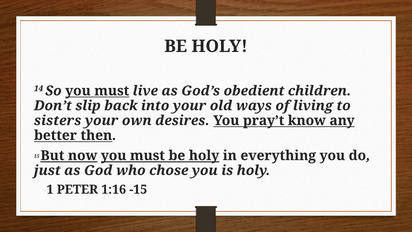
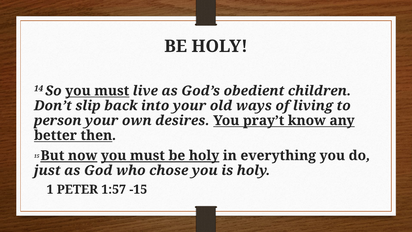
sisters: sisters -> person
1:16: 1:16 -> 1:57
